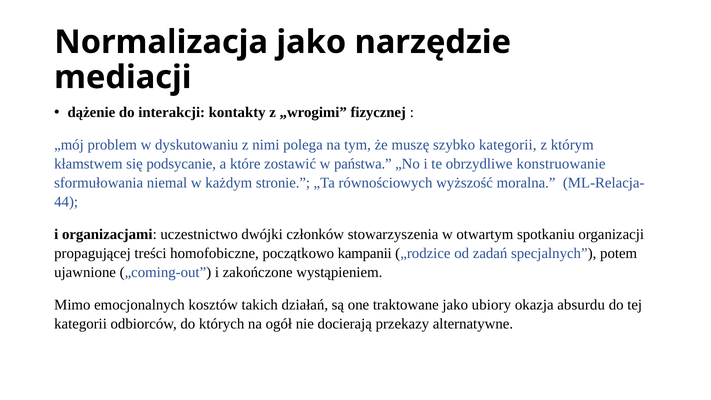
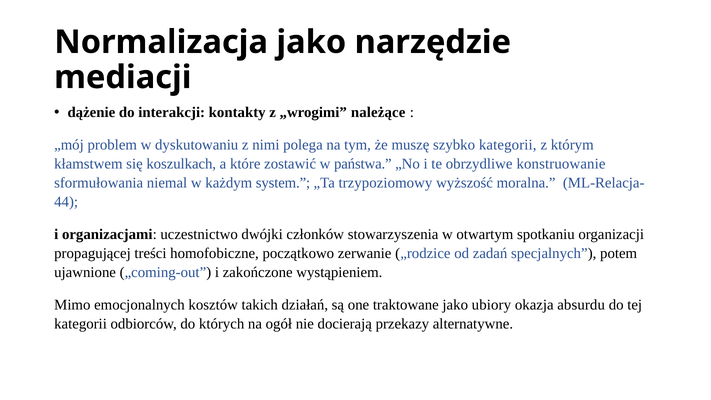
fizycznej: fizycznej -> należące
podsycanie: podsycanie -> koszulkach
stronie: stronie -> system
równościowych: równościowych -> trzypoziomowy
kampanii: kampanii -> zerwanie
